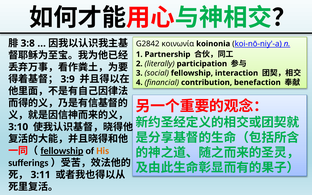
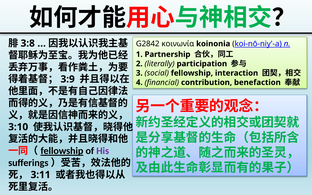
His colour: orange -> purple
